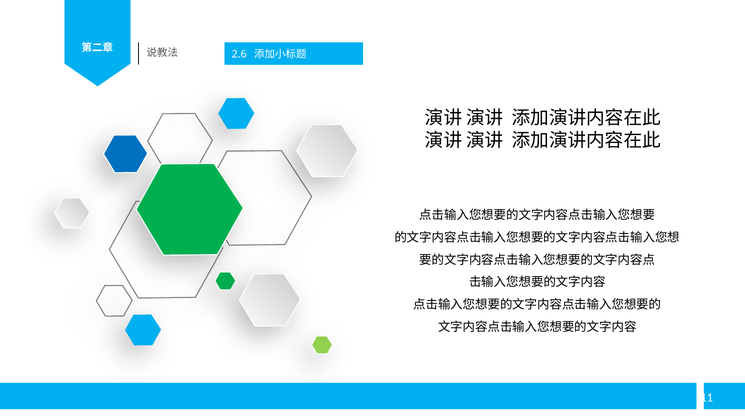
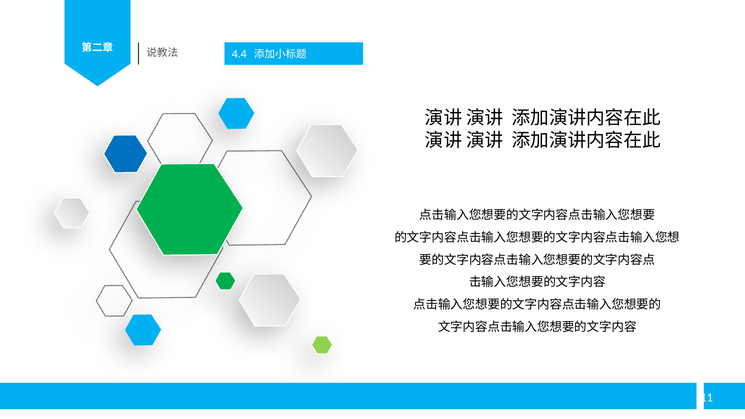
2.6: 2.6 -> 4.4
